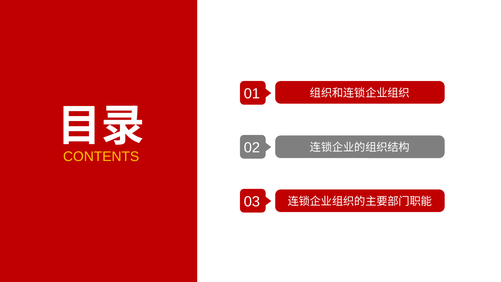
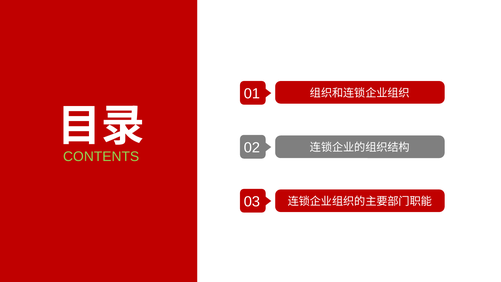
CONTENTS colour: yellow -> light green
